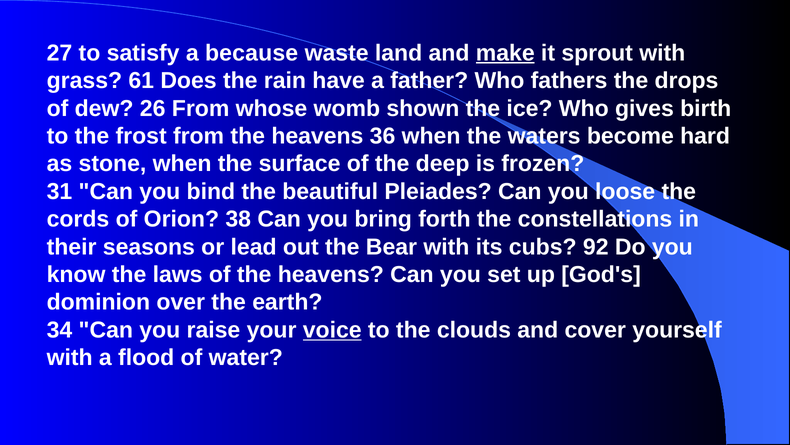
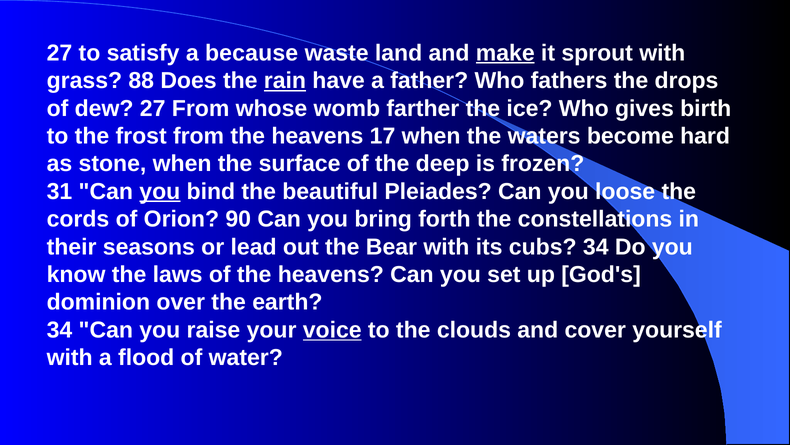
61: 61 -> 88
rain underline: none -> present
dew 26: 26 -> 27
shown: shown -> farther
36: 36 -> 17
you at (160, 191) underline: none -> present
38: 38 -> 90
cubs 92: 92 -> 34
